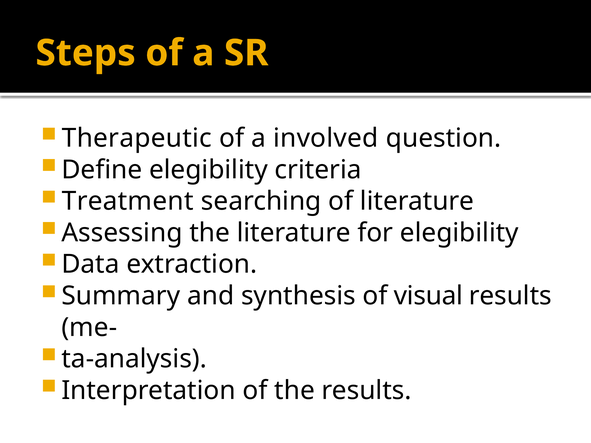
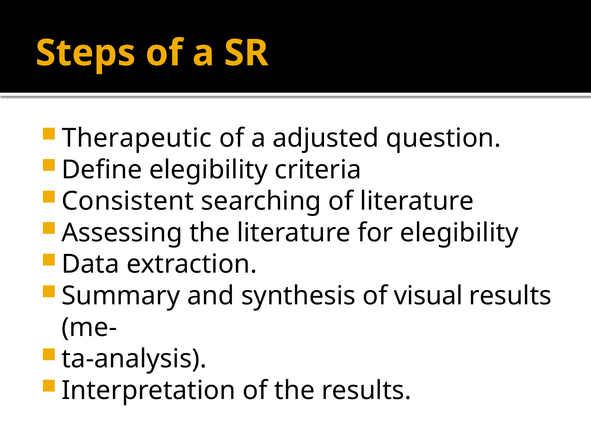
involved: involved -> adjusted
Treatment: Treatment -> Consistent
